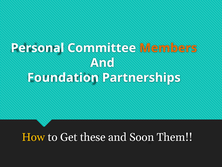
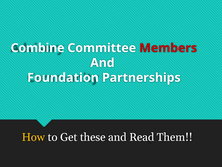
Personal: Personal -> Combine
Members colour: orange -> red
Soon: Soon -> Read
